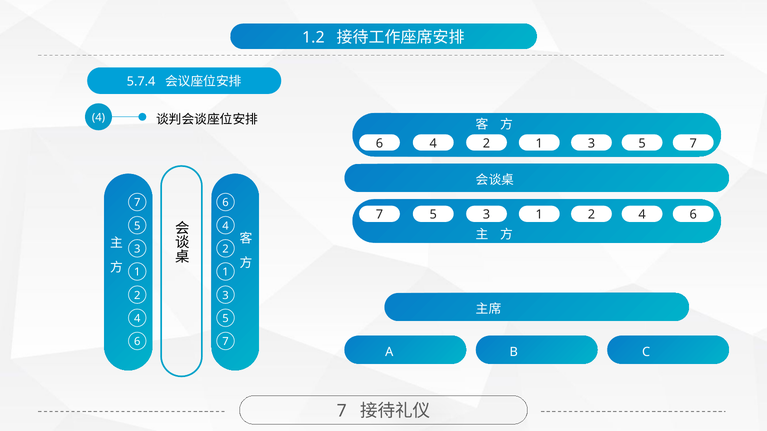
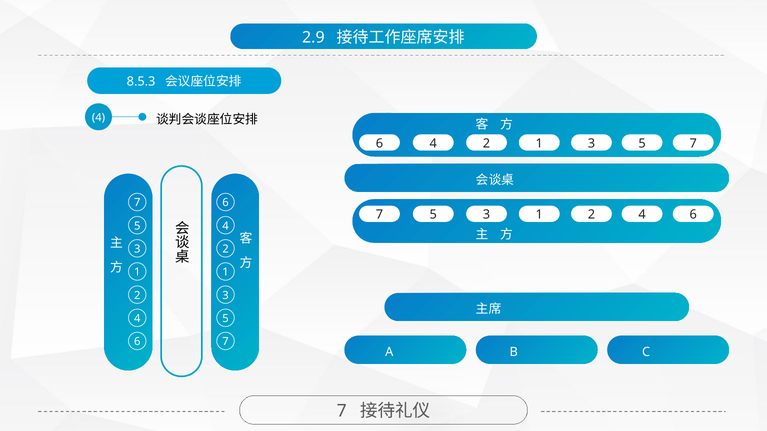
1.2: 1.2 -> 2.9
5.7.4: 5.7.4 -> 8.5.3
